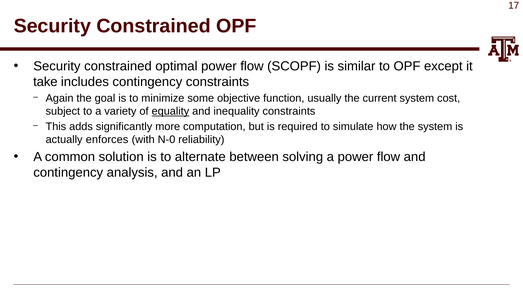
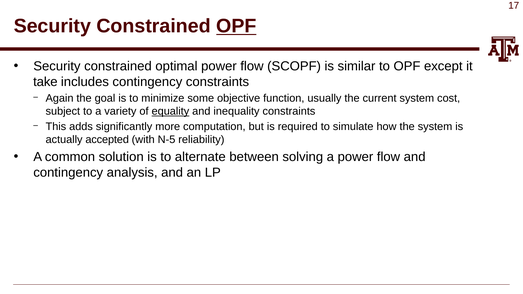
OPF at (236, 26) underline: none -> present
enforces: enforces -> accepted
N-0: N-0 -> N-5
